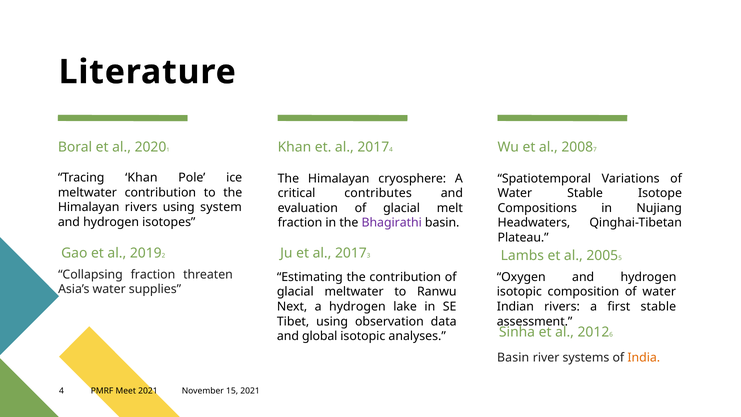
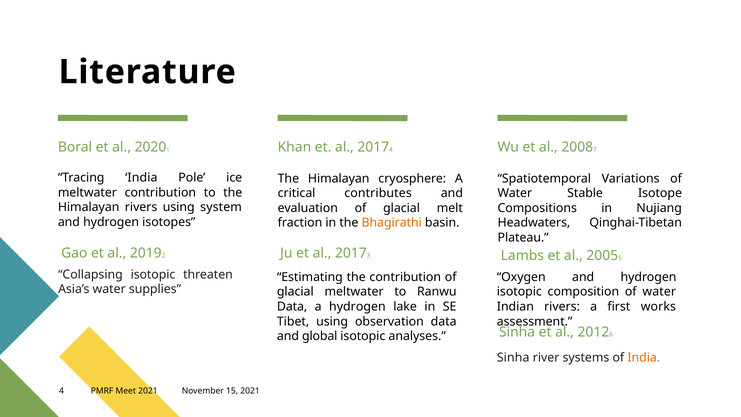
Tracing Khan: Khan -> India
Bhagirathi colour: purple -> orange
Collapsing fraction: fraction -> isotopic
first stable: stable -> works
Next at (292, 306): Next -> Data
Basin at (513, 357): Basin -> Sinha
